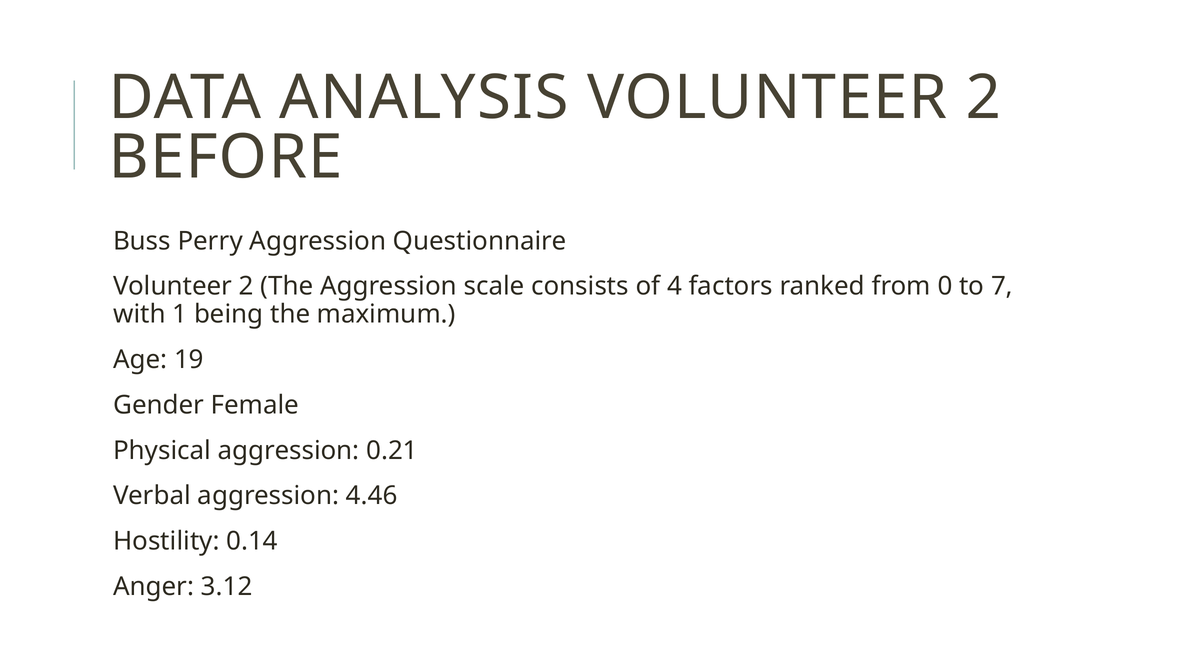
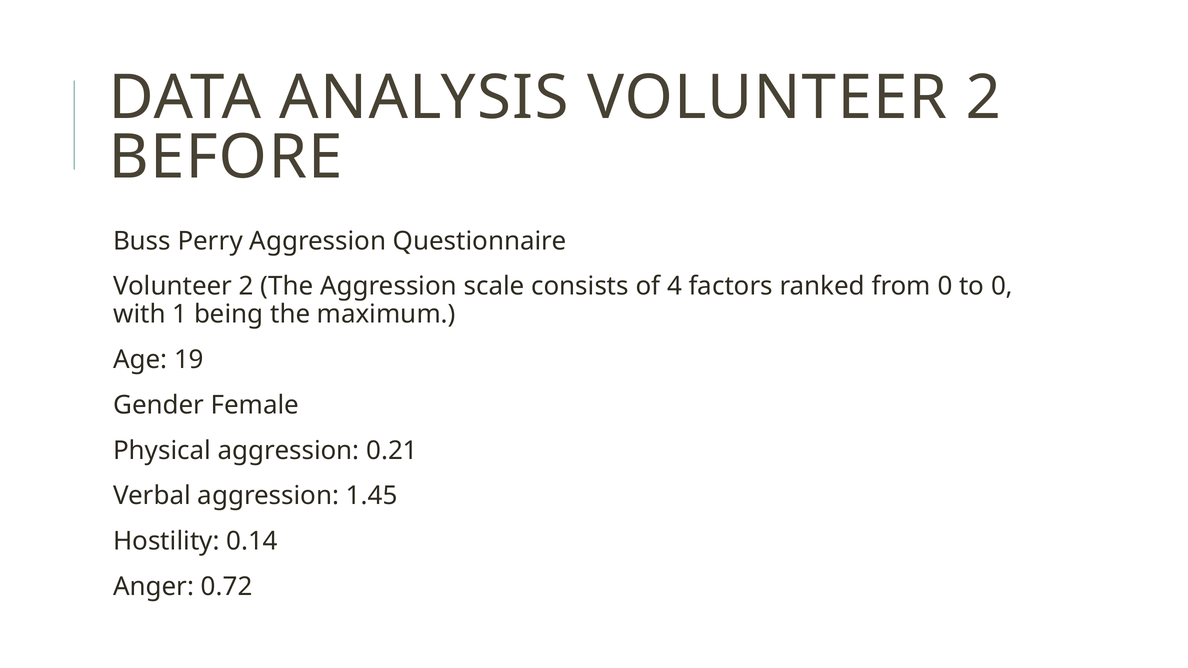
to 7: 7 -> 0
4.46: 4.46 -> 1.45
3.12: 3.12 -> 0.72
